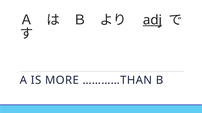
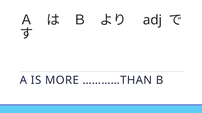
adj underline: present -> none
